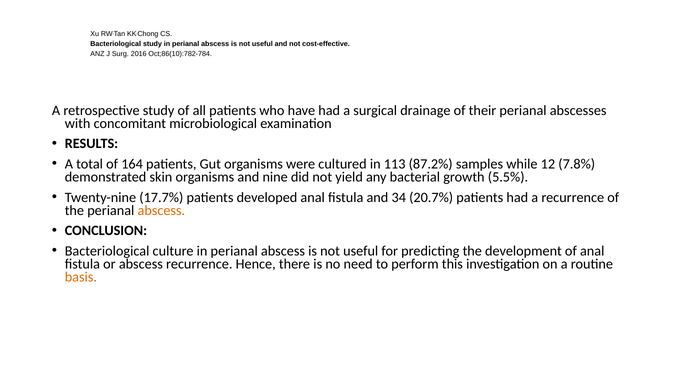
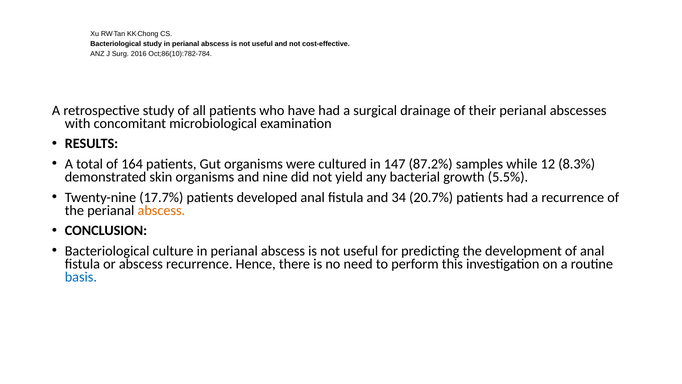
113: 113 -> 147
7.8%: 7.8% -> 8.3%
basis colour: orange -> blue
